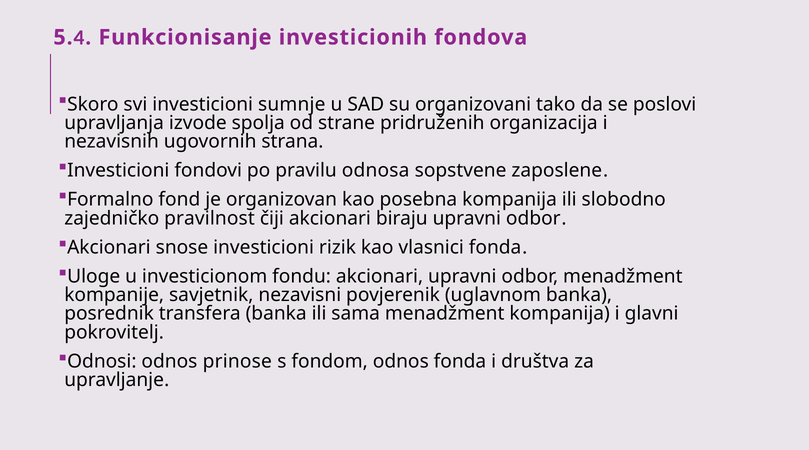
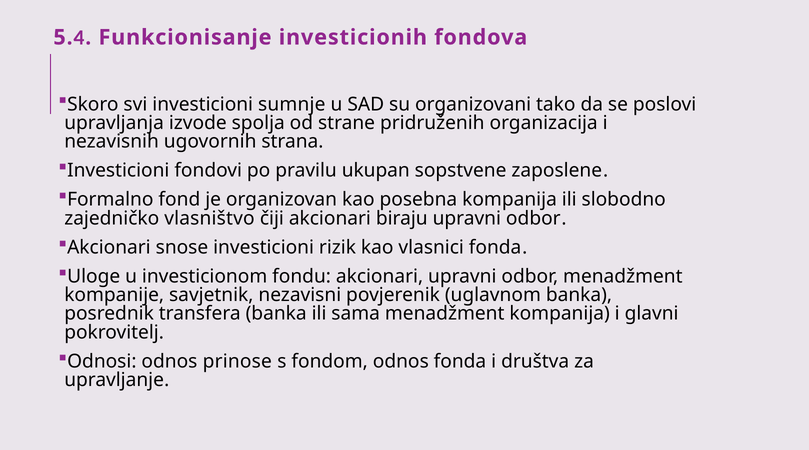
odnosa: odnosa -> ukupan
pravilnost: pravilnost -> vlasništvo
